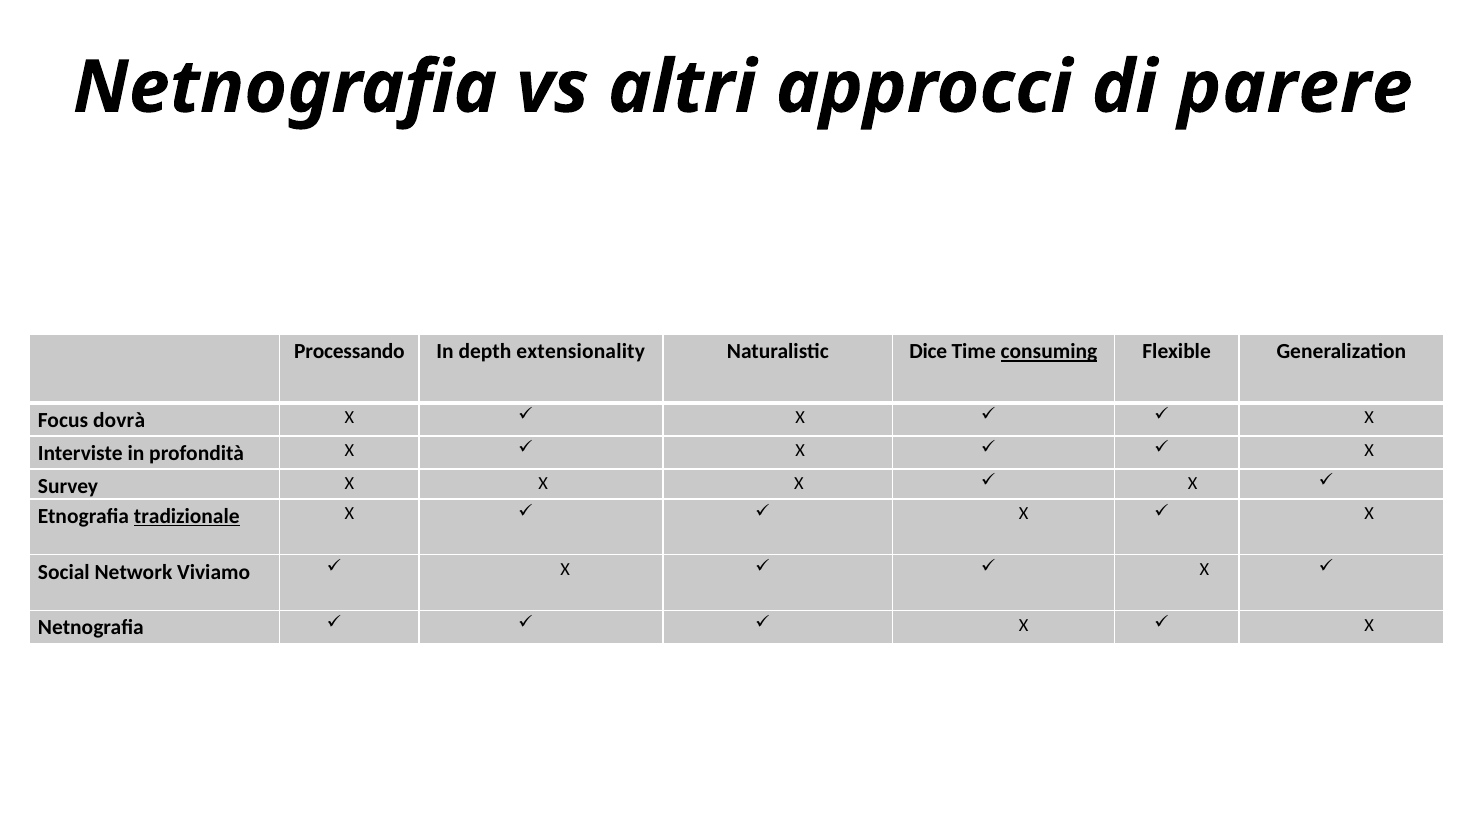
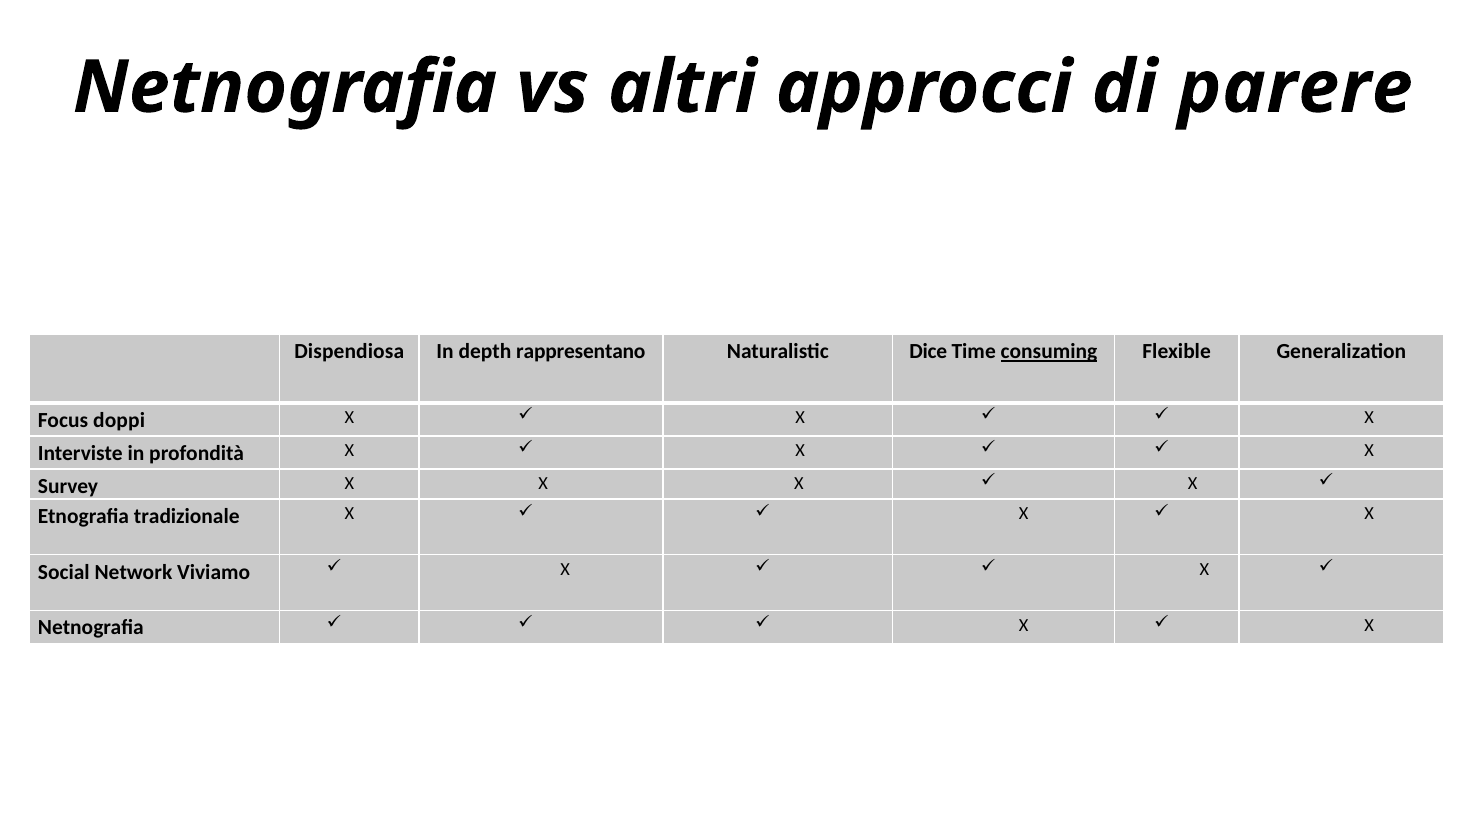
Processando: Processando -> Dispendiosa
extensionality: extensionality -> rappresentano
dovrà: dovrà -> doppi
tradizionale underline: present -> none
